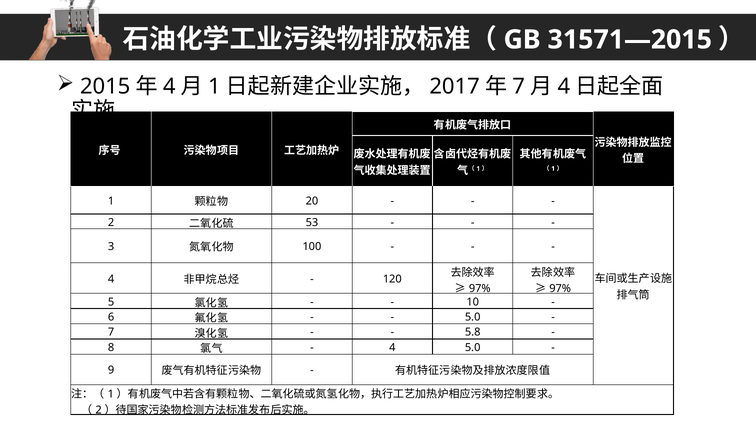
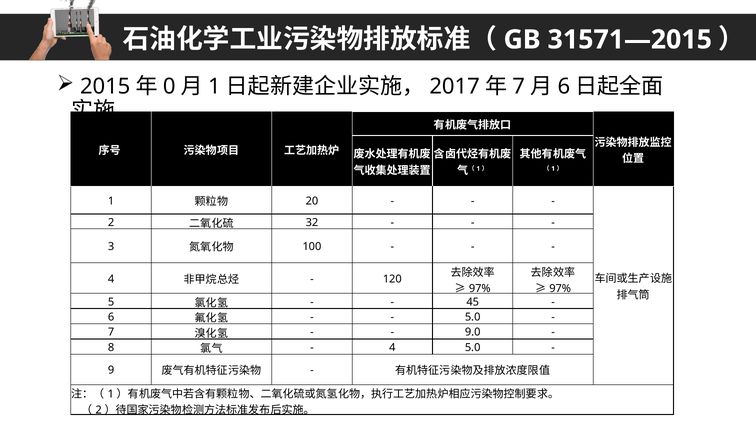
4 at (169, 87): 4 -> 0
4 at (564, 87): 4 -> 6
53: 53 -> 32
10: 10 -> 45
5.8: 5.8 -> 9.0
